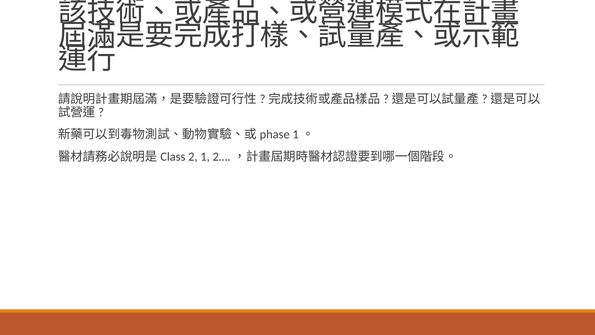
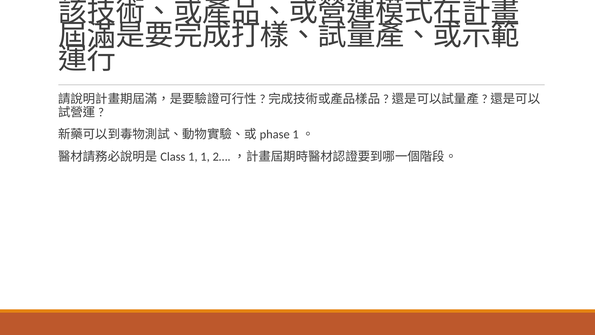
2 at (193, 156): 2 -> 1
